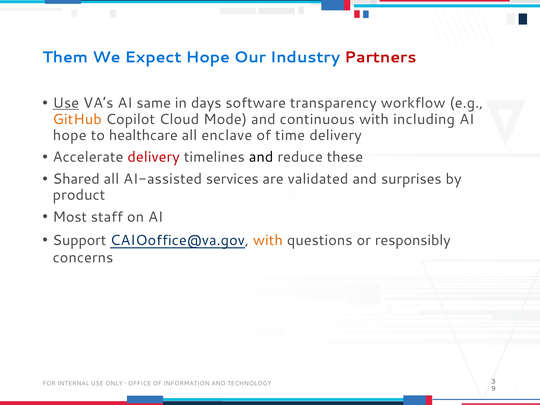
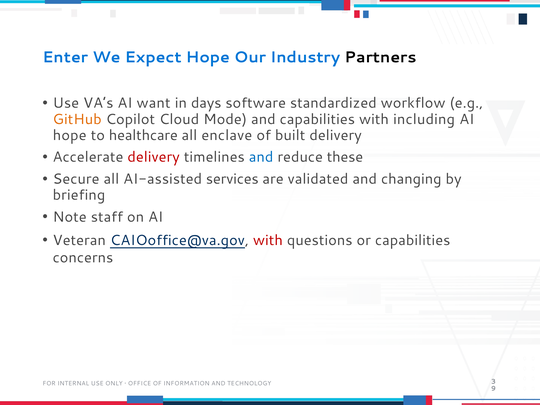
Them: Them -> Enter
Partners colour: red -> black
Use at (66, 103) underline: present -> none
same: same -> want
transparency: transparency -> standardized
and continuous: continuous -> capabilities
time: time -> built
and at (261, 157) colour: black -> blue
Shared: Shared -> Secure
surprises: surprises -> changing
product: product -> briefing
Most: Most -> Note
Support: Support -> Veteran
with at (268, 240) colour: orange -> red
or responsibly: responsibly -> capabilities
